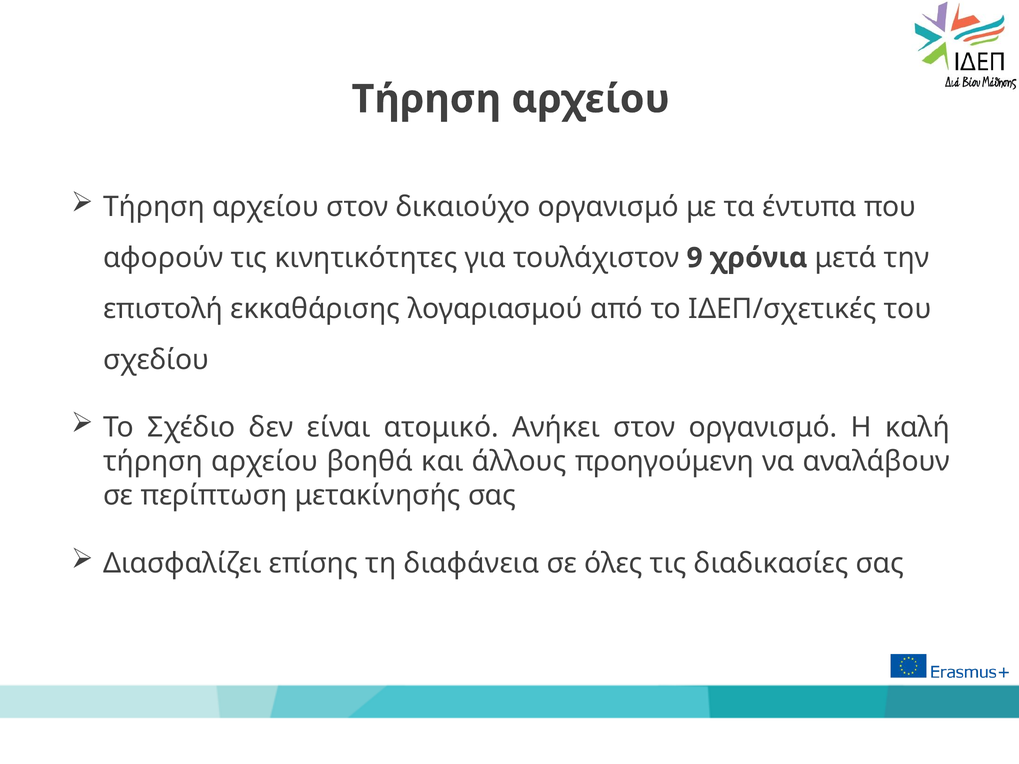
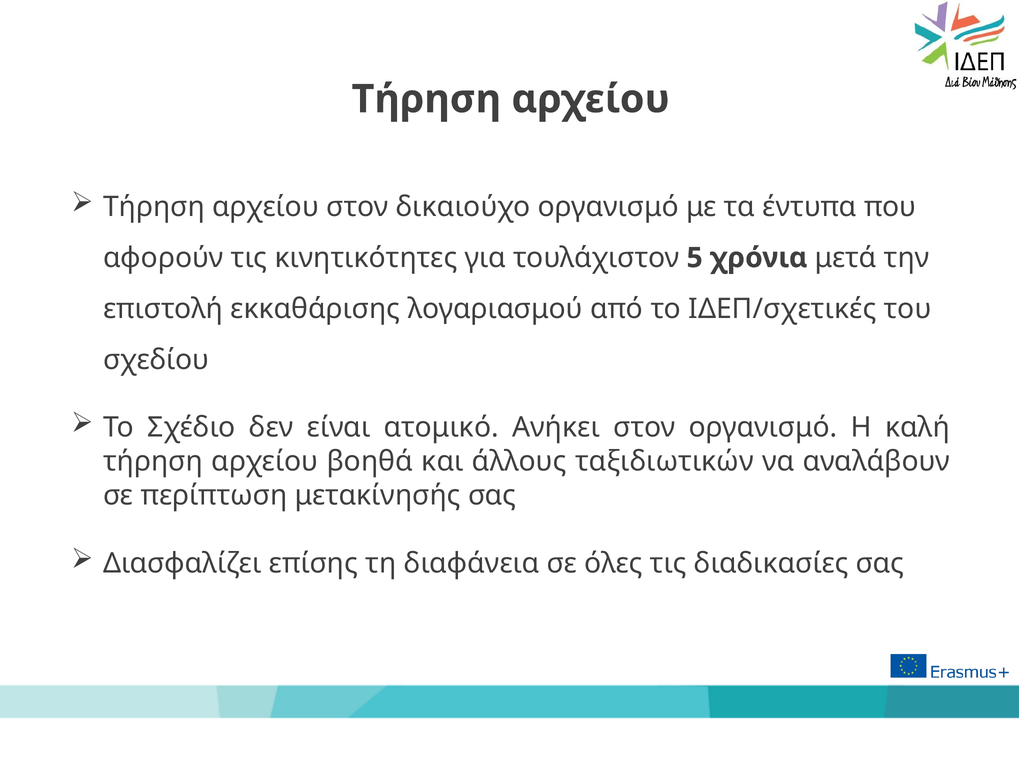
9: 9 -> 5
προηγούμενη: προηγούμενη -> ταξιδιωτικών
